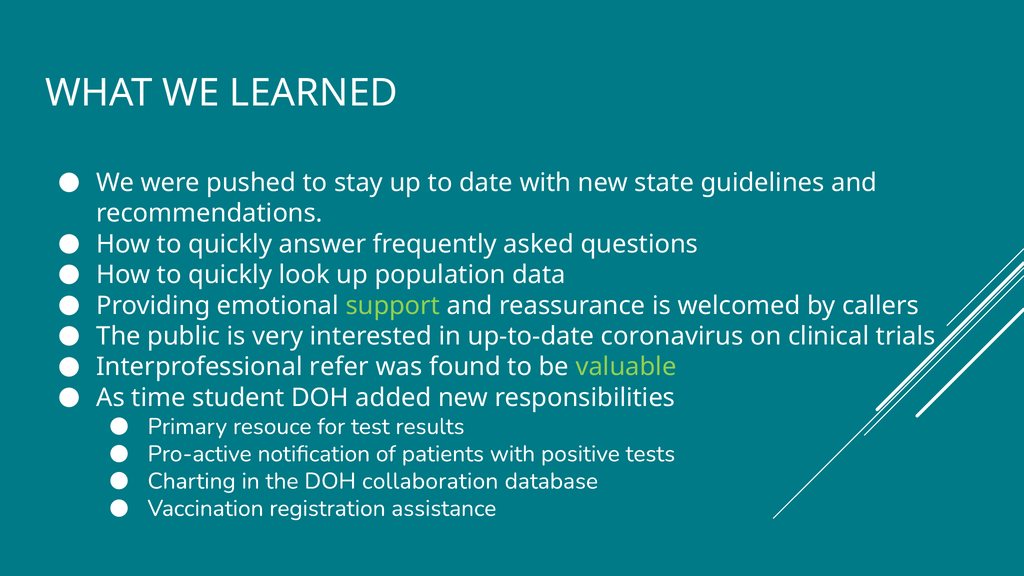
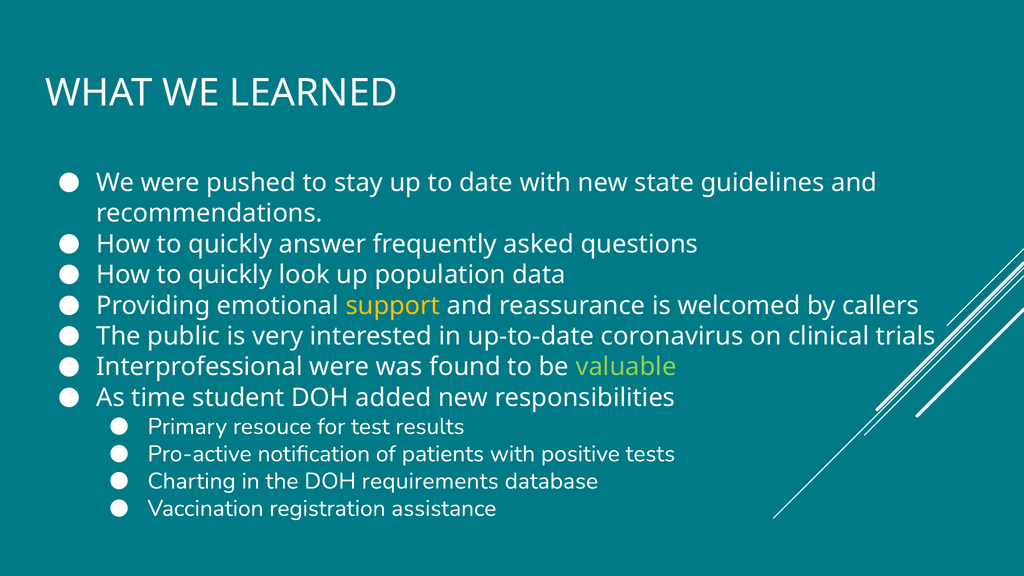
support colour: light green -> yellow
Interprofessional refer: refer -> were
collaboration: collaboration -> requirements
